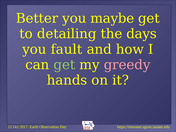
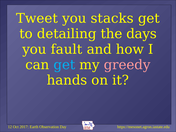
Better: Better -> Tweet
maybe: maybe -> stacks
get at (64, 65) colour: light green -> light blue
